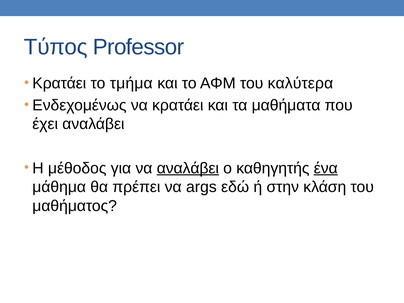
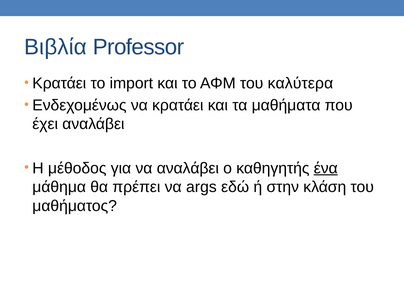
Τύπος: Τύπος -> Βιβλία
τμήμα: τμήμα -> import
αναλάβει at (188, 168) underline: present -> none
